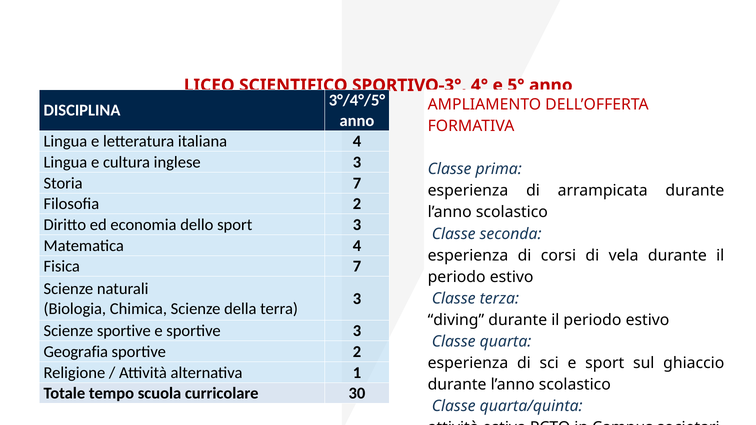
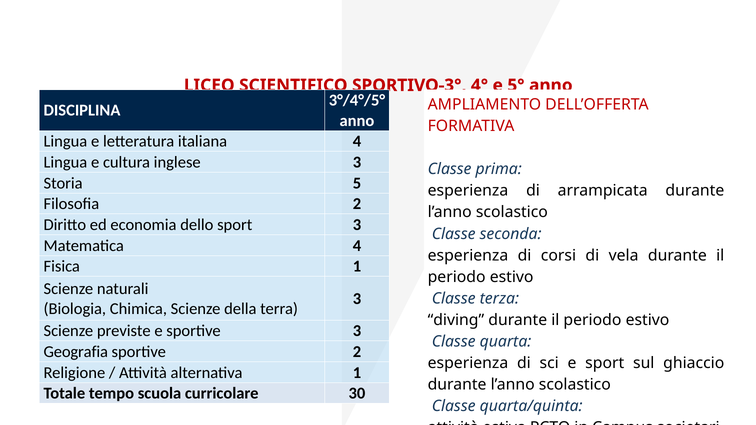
Storia 7: 7 -> 5
Fisica 7: 7 -> 1
Scienze sportive: sportive -> previste
